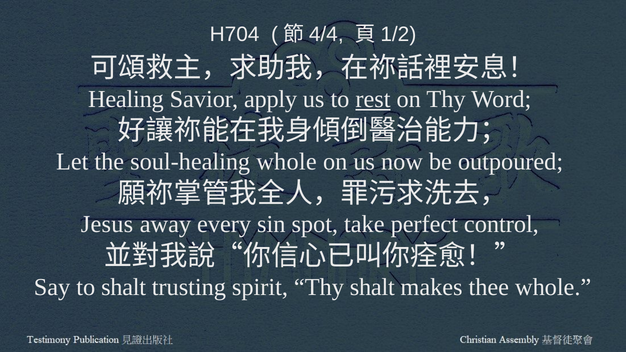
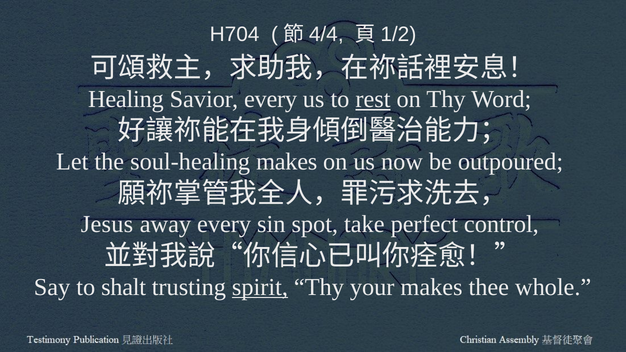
Savior apply: apply -> every
soul-healing whole: whole -> makes
spirit underline: none -> present
Thy shalt: shalt -> your
